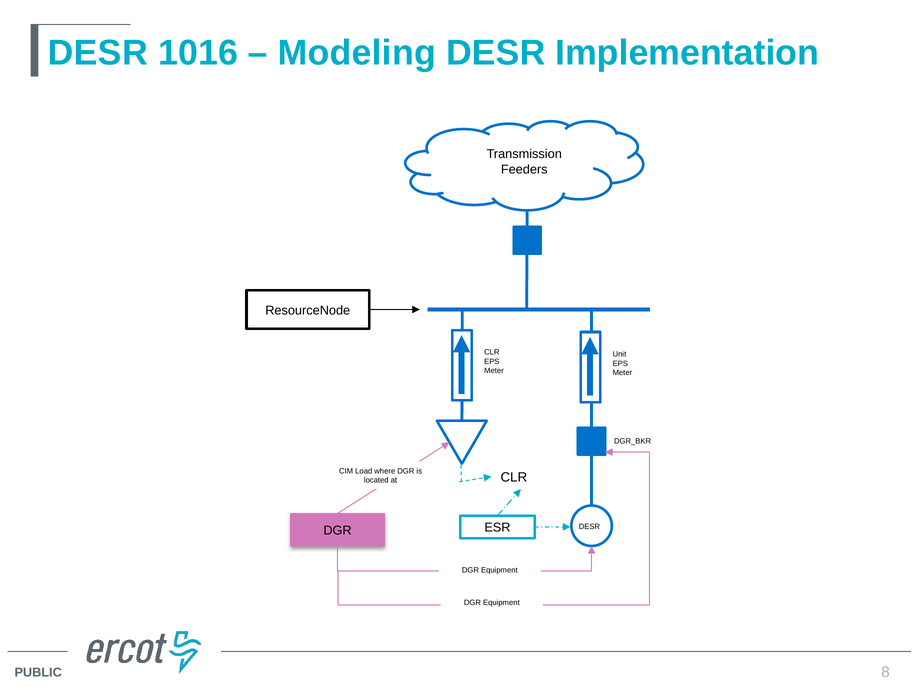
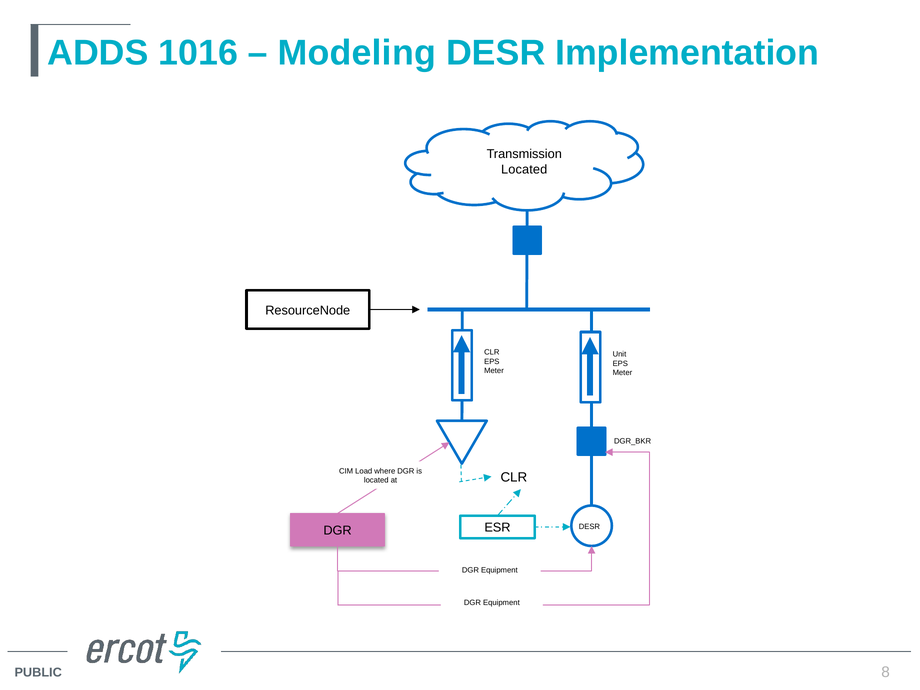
DESR at (98, 53): DESR -> ADDS
Feeders at (524, 169): Feeders -> Located
